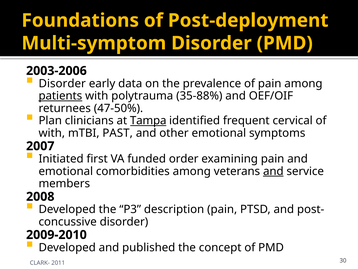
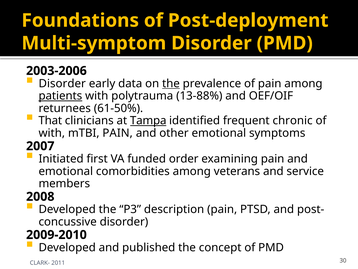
the at (171, 83) underline: none -> present
35-88%: 35-88% -> 13-88%
47-50%: 47-50% -> 61-50%
Plan: Plan -> That
cervical: cervical -> chronic
mTBI PAST: PAST -> PAIN
and at (273, 171) underline: present -> none
